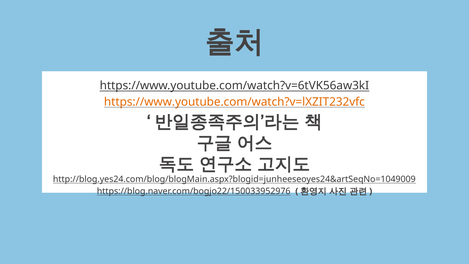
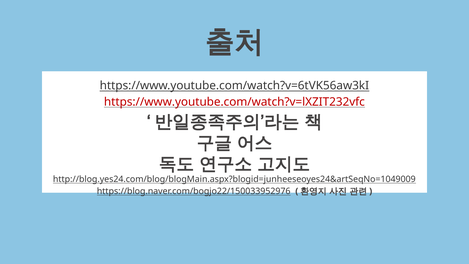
https://www.youtube.com/watch?v=lXZIT232vfc colour: orange -> red
